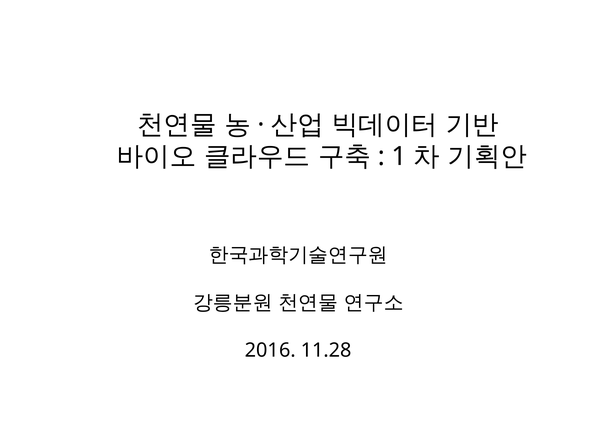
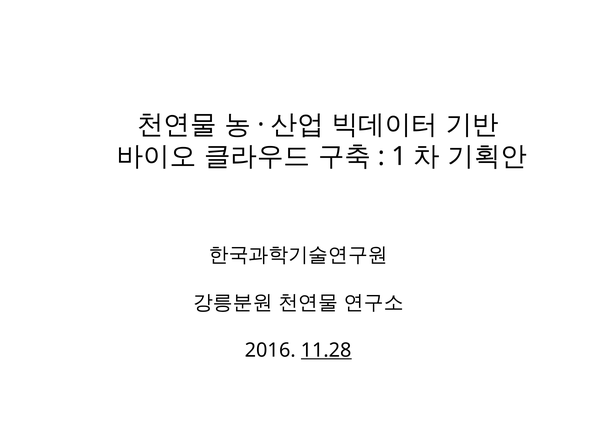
11.28 underline: none -> present
